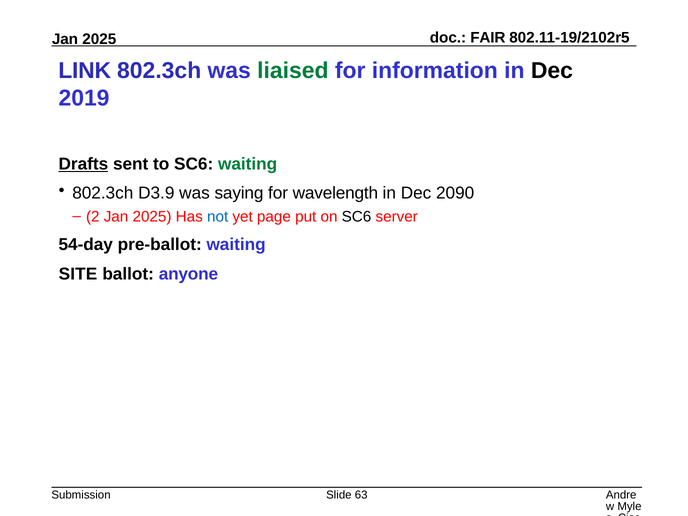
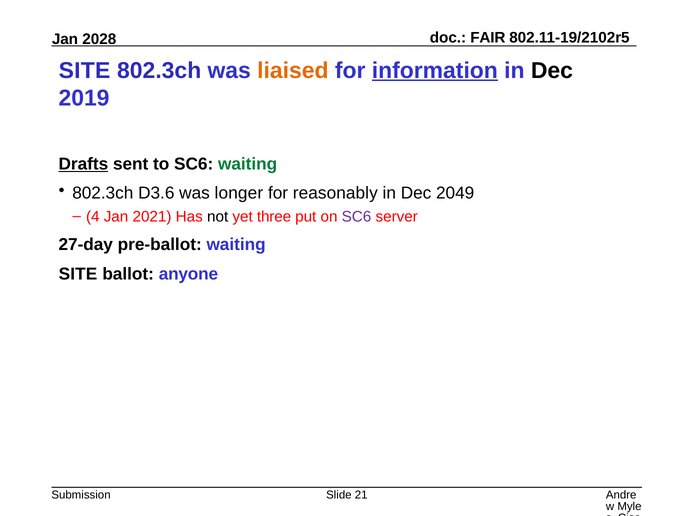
2025 at (99, 39): 2025 -> 2028
LINK at (85, 70): LINK -> SITE
liaised colour: green -> orange
information underline: none -> present
D3.9: D3.9 -> D3.6
saying: saying -> longer
wavelength: wavelength -> reasonably
2090: 2090 -> 2049
2: 2 -> 4
2025 at (152, 216): 2025 -> 2021
not colour: blue -> black
page: page -> three
SC6 at (356, 216) colour: black -> purple
54-day: 54-day -> 27-day
63: 63 -> 21
